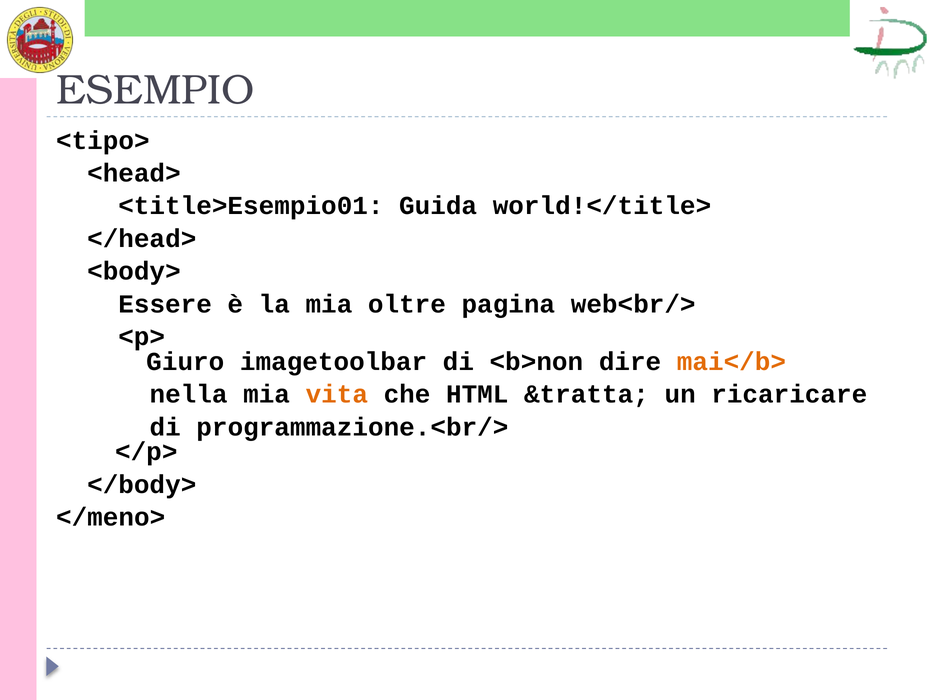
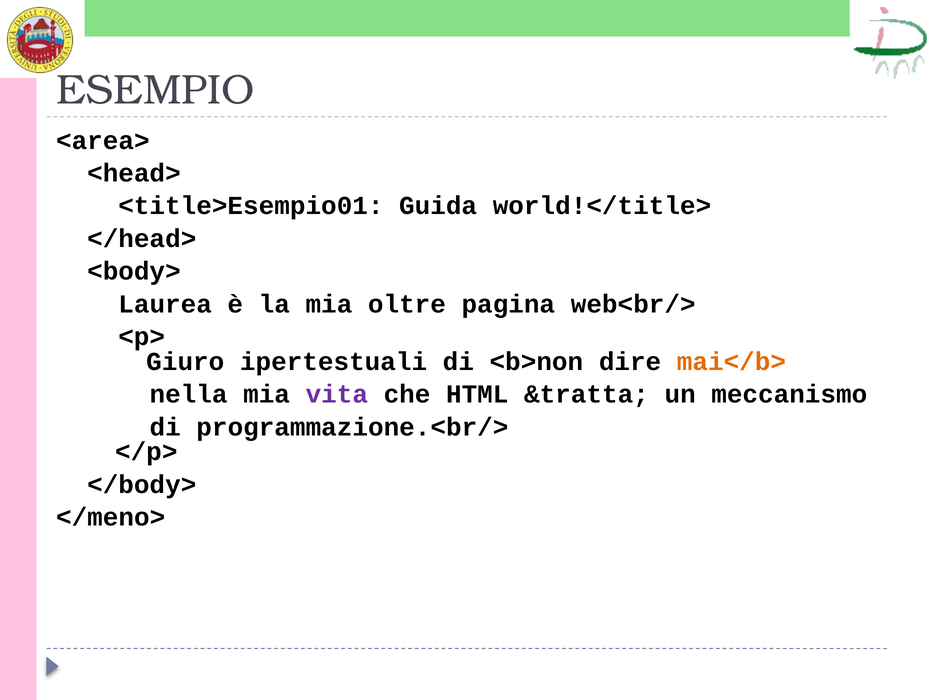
<tipo>: <tipo> -> <area>
Essere: Essere -> Laurea
imagetoolbar: imagetoolbar -> ipertestuali
vita colour: orange -> purple
ricaricare: ricaricare -> meccanismo
